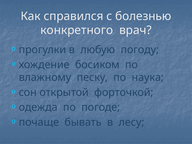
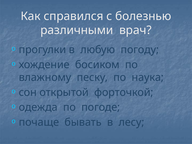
конкретного: конкретного -> различными
